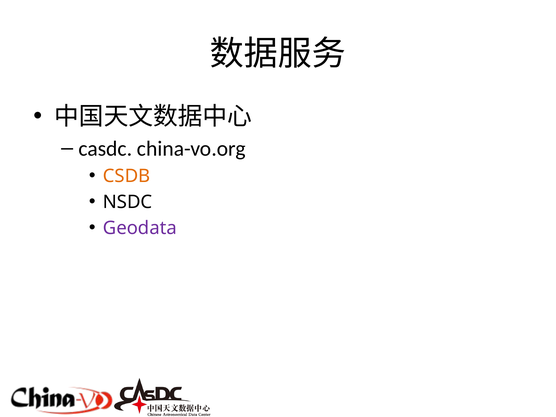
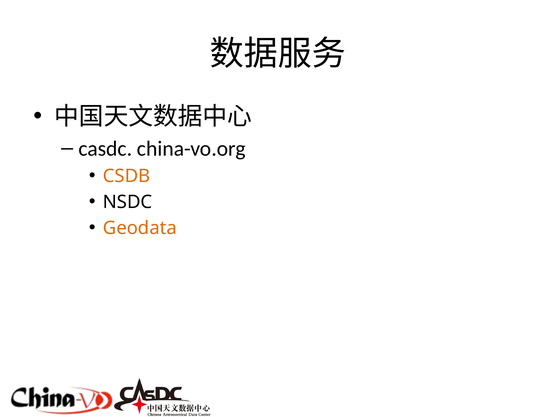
Geodata colour: purple -> orange
